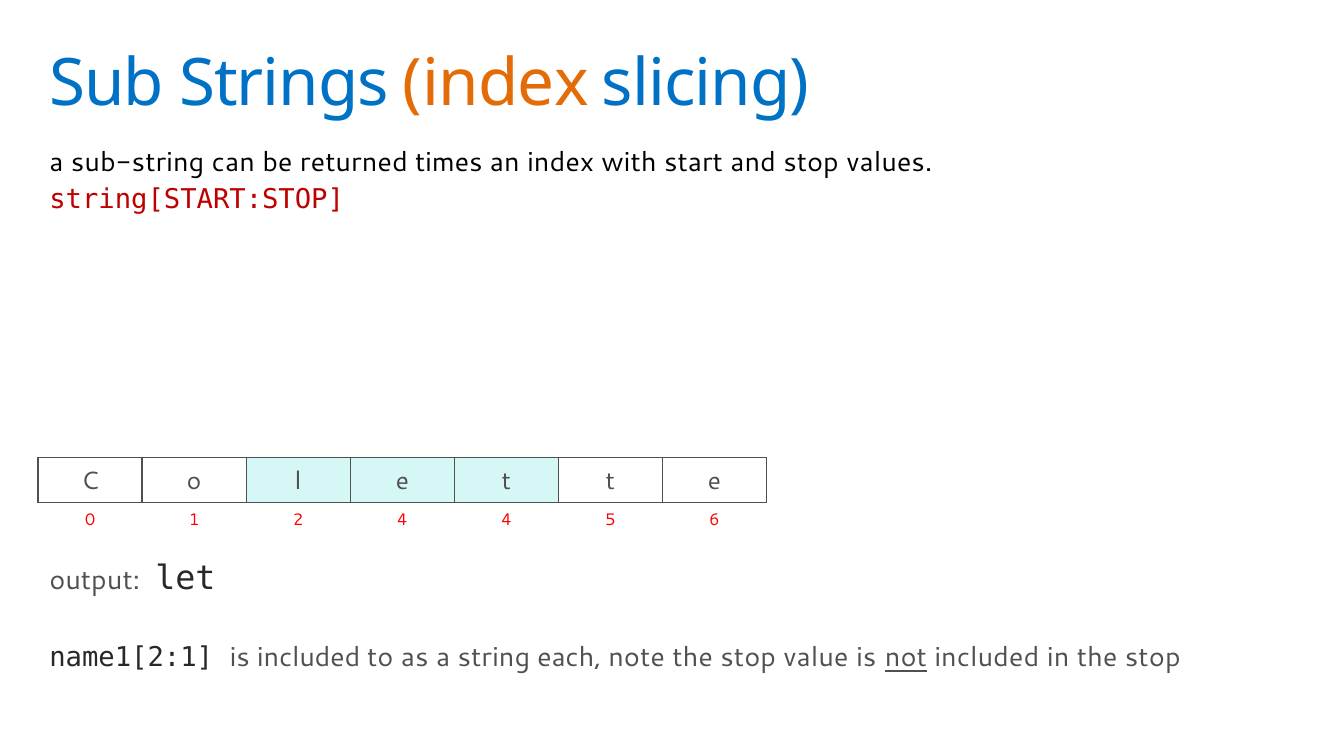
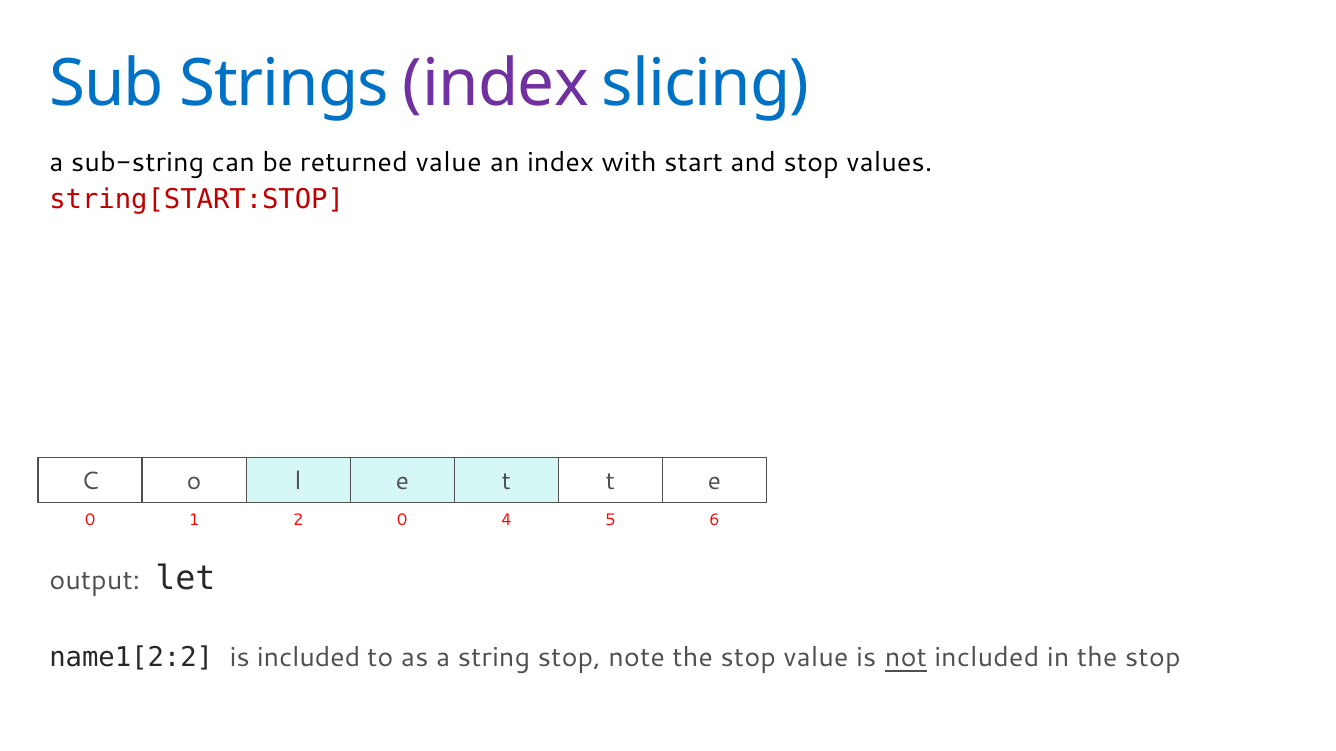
index at (496, 84) colour: orange -> purple
returned times: times -> value
2 4: 4 -> 0
name1[2:1: name1[2:1 -> name1[2:2
string each: each -> stop
